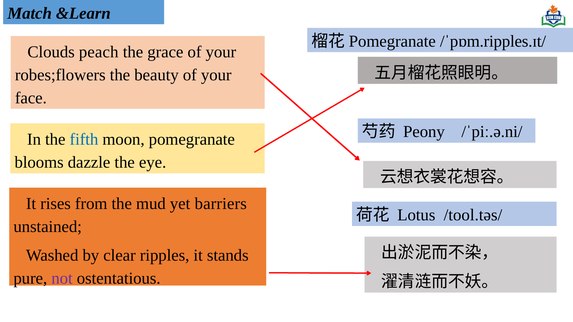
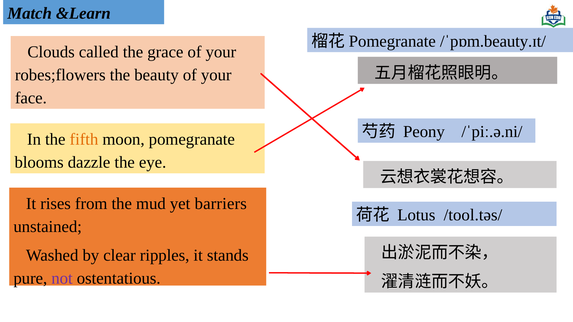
/ˈpɒm.ripples.ɪt/: /ˈpɒm.ripples.ɪt/ -> /ˈpɒm.beauty.ɪt/
peach: peach -> called
fifth colour: blue -> orange
